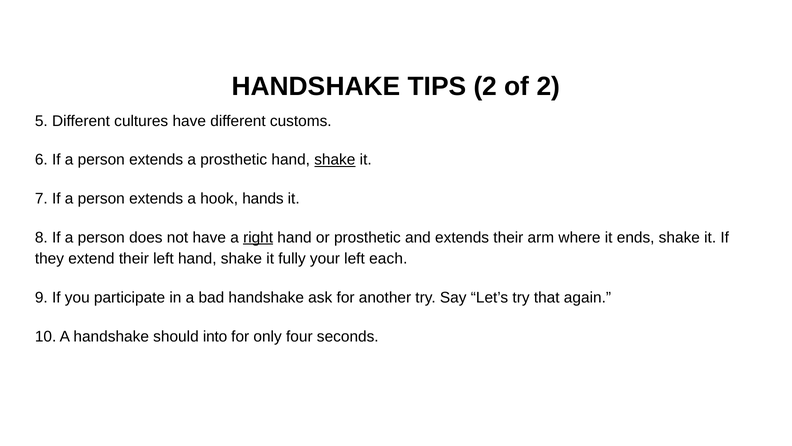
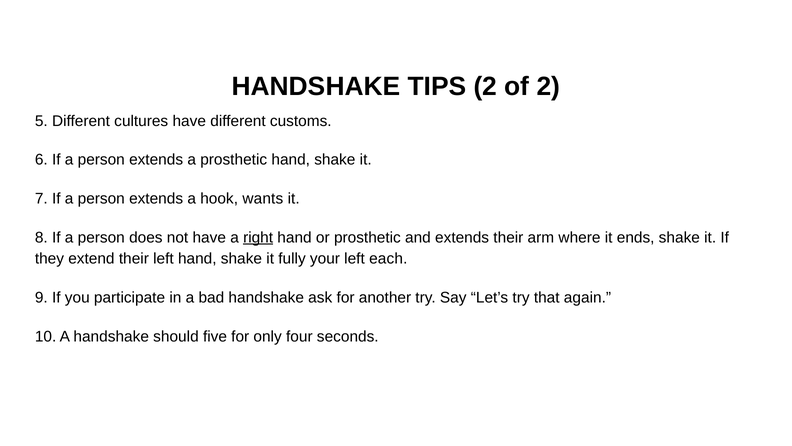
shake at (335, 160) underline: present -> none
hands: hands -> wants
into: into -> five
